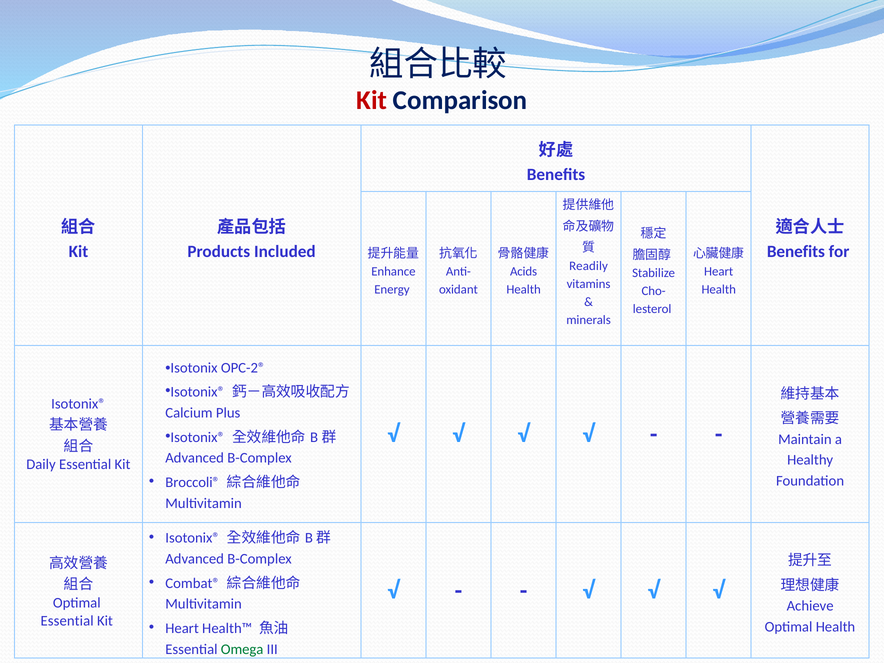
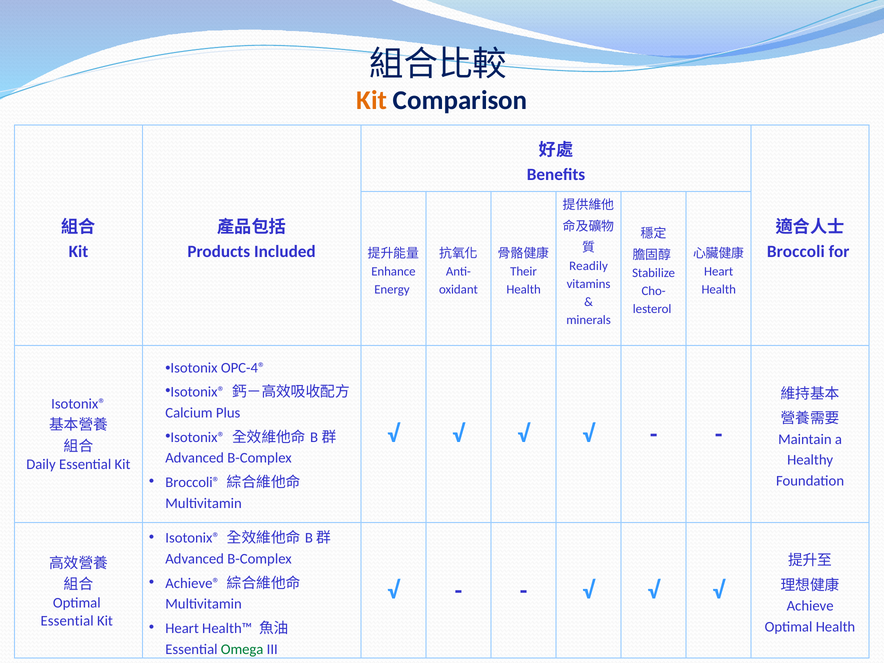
Kit at (372, 101) colour: red -> orange
Benefits at (796, 252): Benefits -> Broccoli
Acids: Acids -> Their
OPC-2®: OPC-2® -> OPC-4®
Combat®: Combat® -> Achieve®
